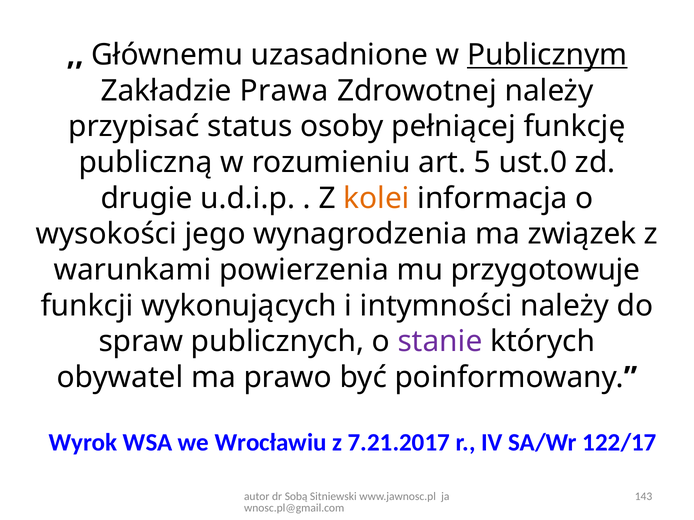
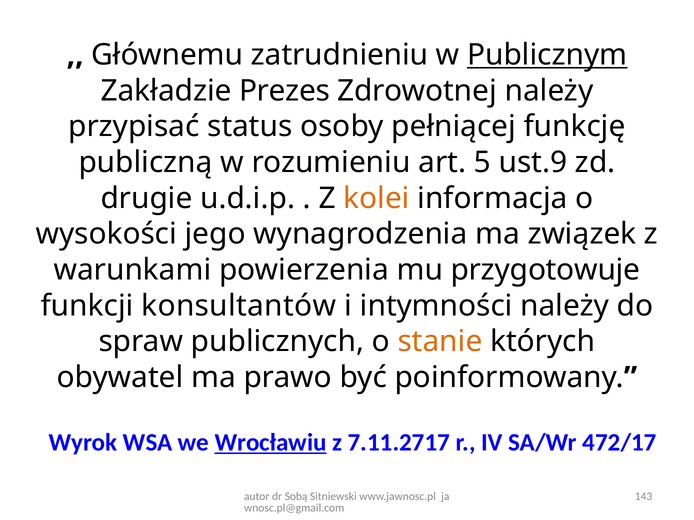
uzasadnione: uzasadnione -> zatrudnieniu
Prawa: Prawa -> Prezes
ust.0: ust.0 -> ust.9
wykonujących: wykonujących -> konsultantów
stanie colour: purple -> orange
Wrocławiu underline: none -> present
7.21.2017: 7.21.2017 -> 7.11.2717
122/17: 122/17 -> 472/17
